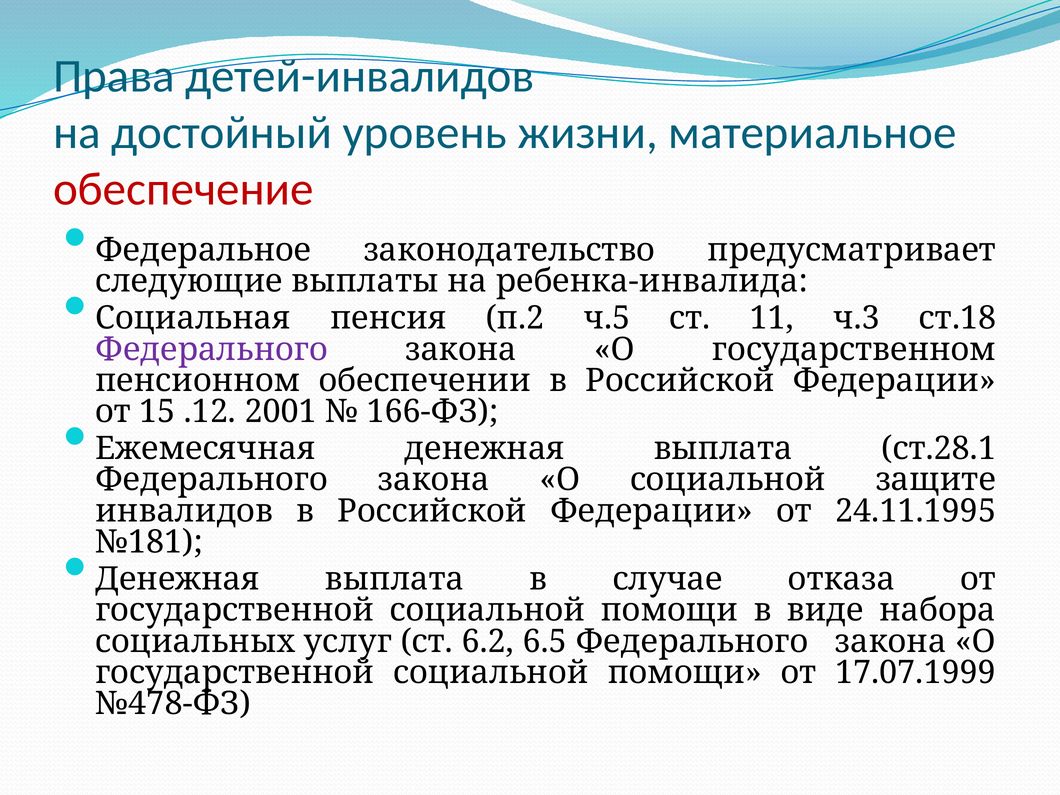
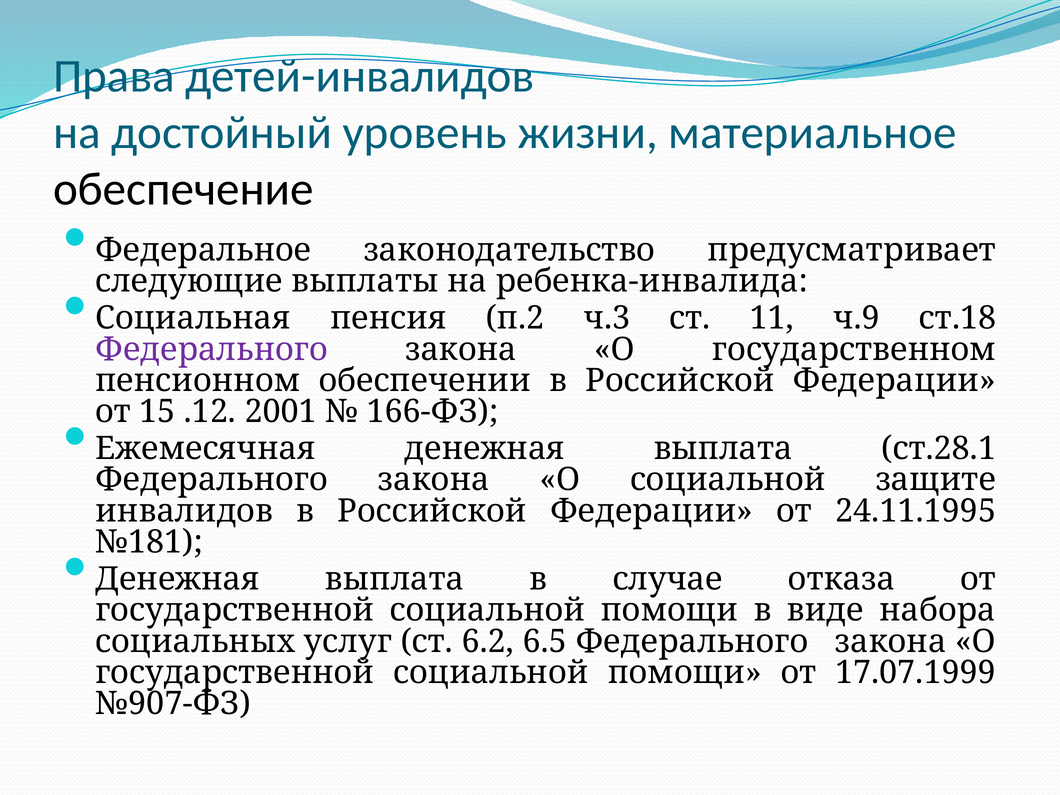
обеспечение colour: red -> black
ч.5: ч.5 -> ч.3
ч.3: ч.3 -> ч.9
№478-ФЗ: №478-ФЗ -> №907-ФЗ
